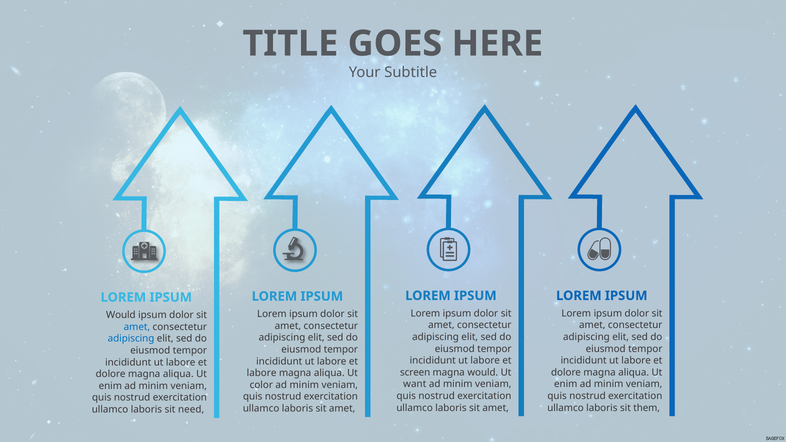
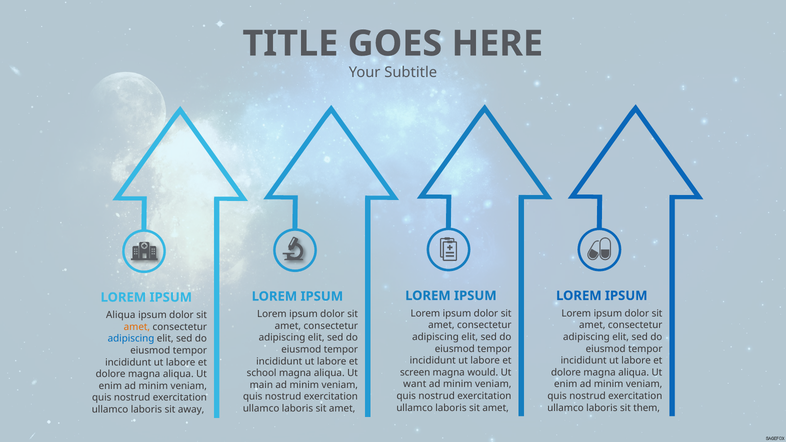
Would at (121, 315): Would -> Aliqua
amet at (137, 327) colour: blue -> orange
labore at (262, 373): labore -> school
color: color -> main
need: need -> away
